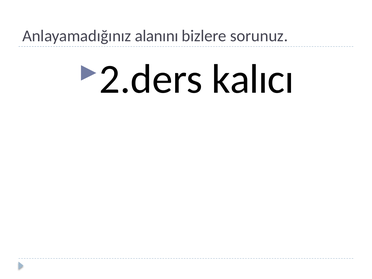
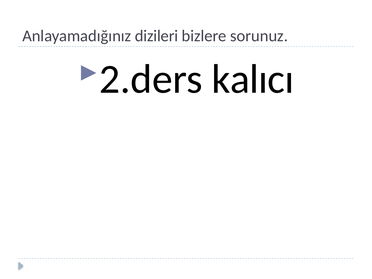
alanını: alanını -> dizileri
